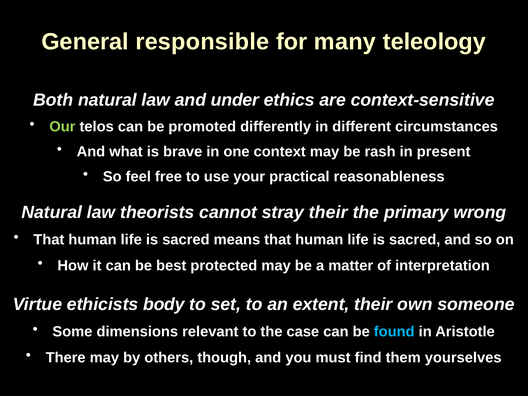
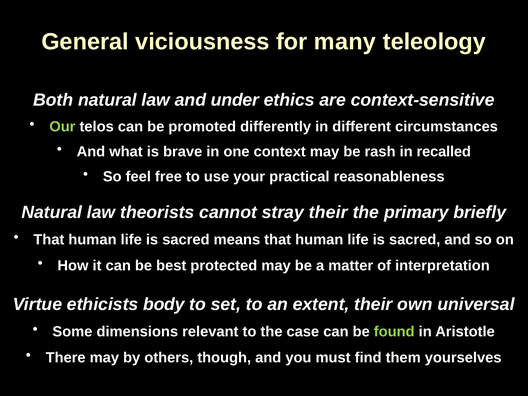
responsible: responsible -> viciousness
present: present -> recalled
wrong: wrong -> briefly
someone: someone -> universal
found colour: light blue -> light green
